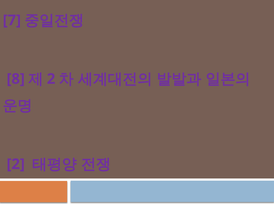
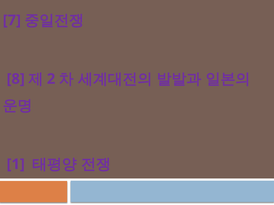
2 at (16, 165): 2 -> 1
